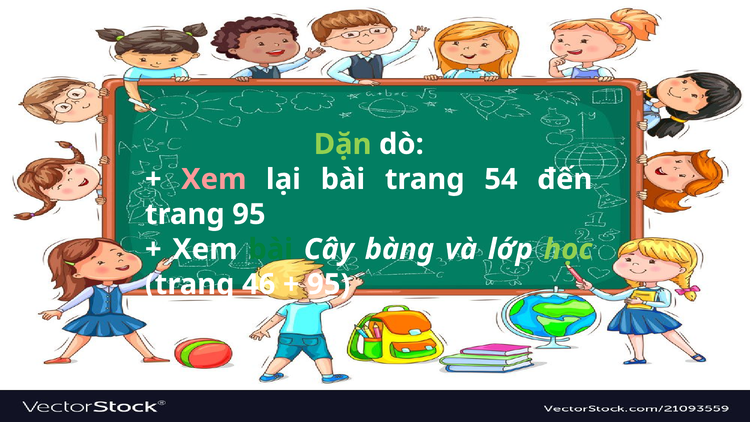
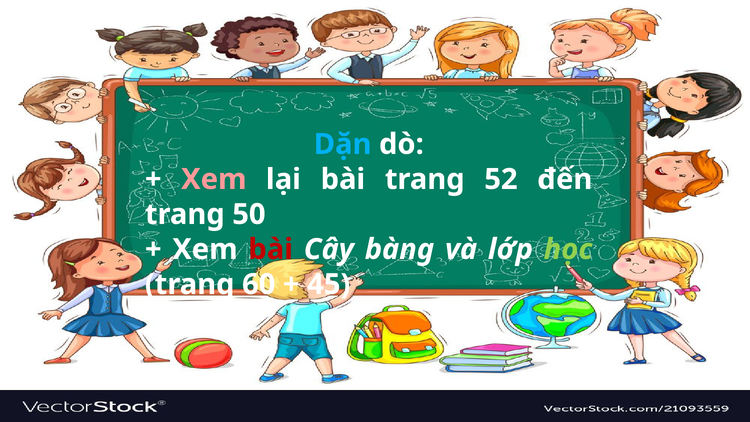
Dặn colour: light green -> light blue
54: 54 -> 52
trang 95: 95 -> 50
bài at (271, 249) colour: green -> red
46: 46 -> 60
95 at (329, 284): 95 -> 45
